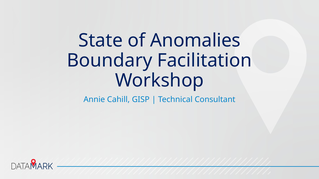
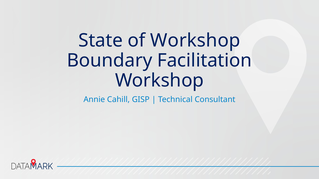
of Anomalies: Anomalies -> Workshop
